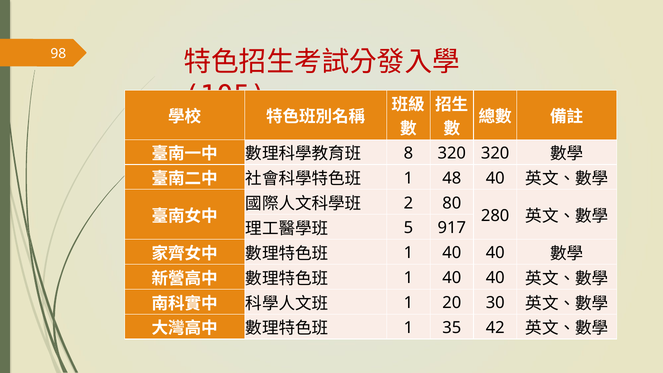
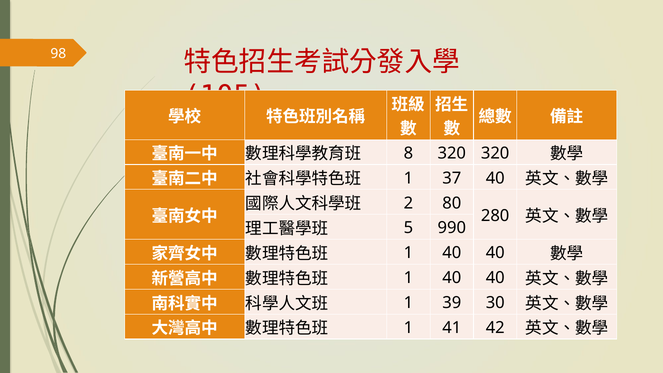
48: 48 -> 37
917: 917 -> 990
20: 20 -> 39
35: 35 -> 41
